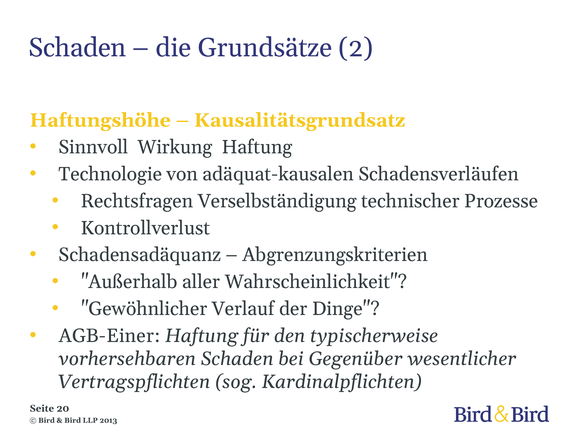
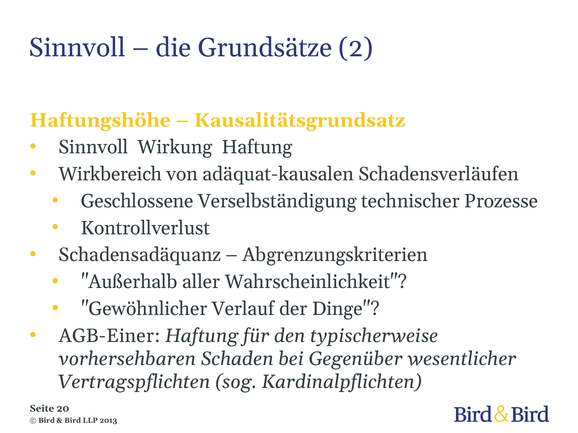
Schaden at (77, 48): Schaden -> Sinnvoll
Technologie: Technologie -> Wirkbereich
Rechtsfragen: Rechtsfragen -> Geschlossene
